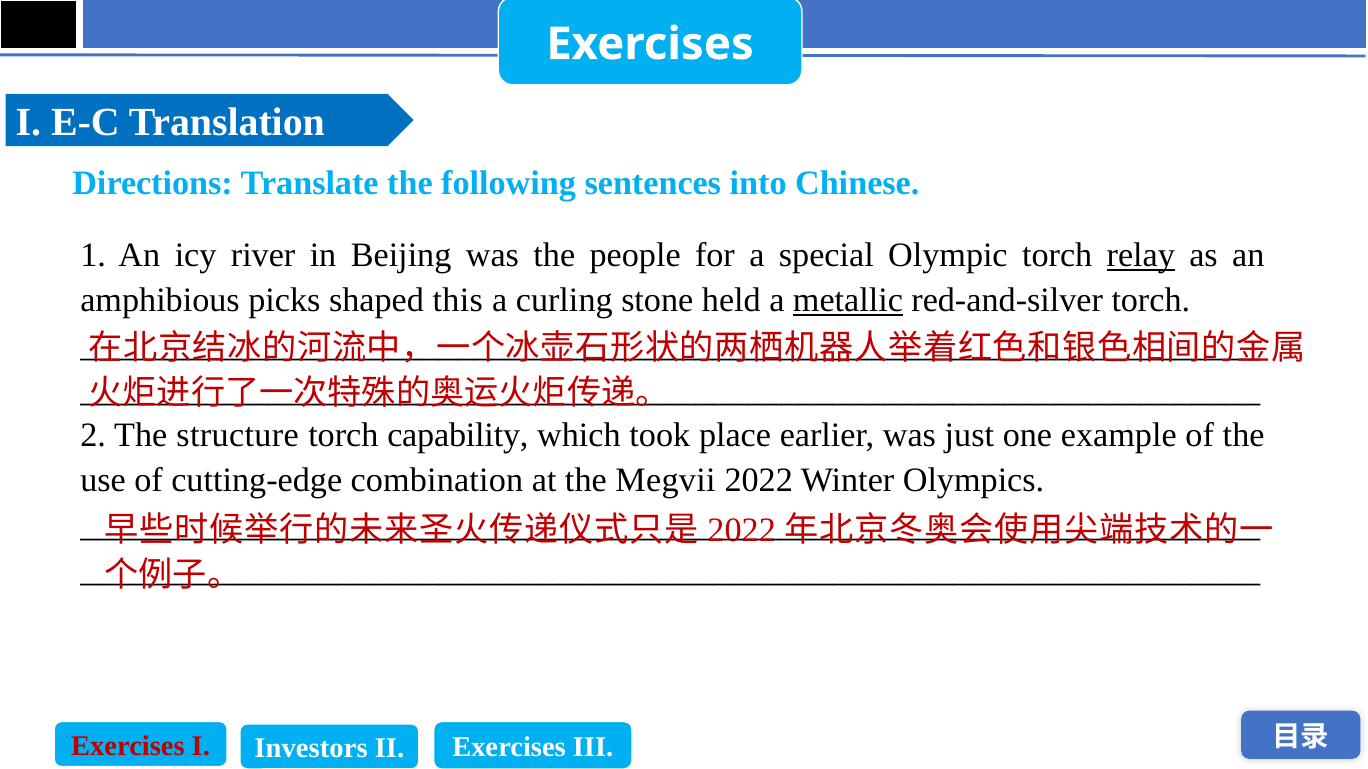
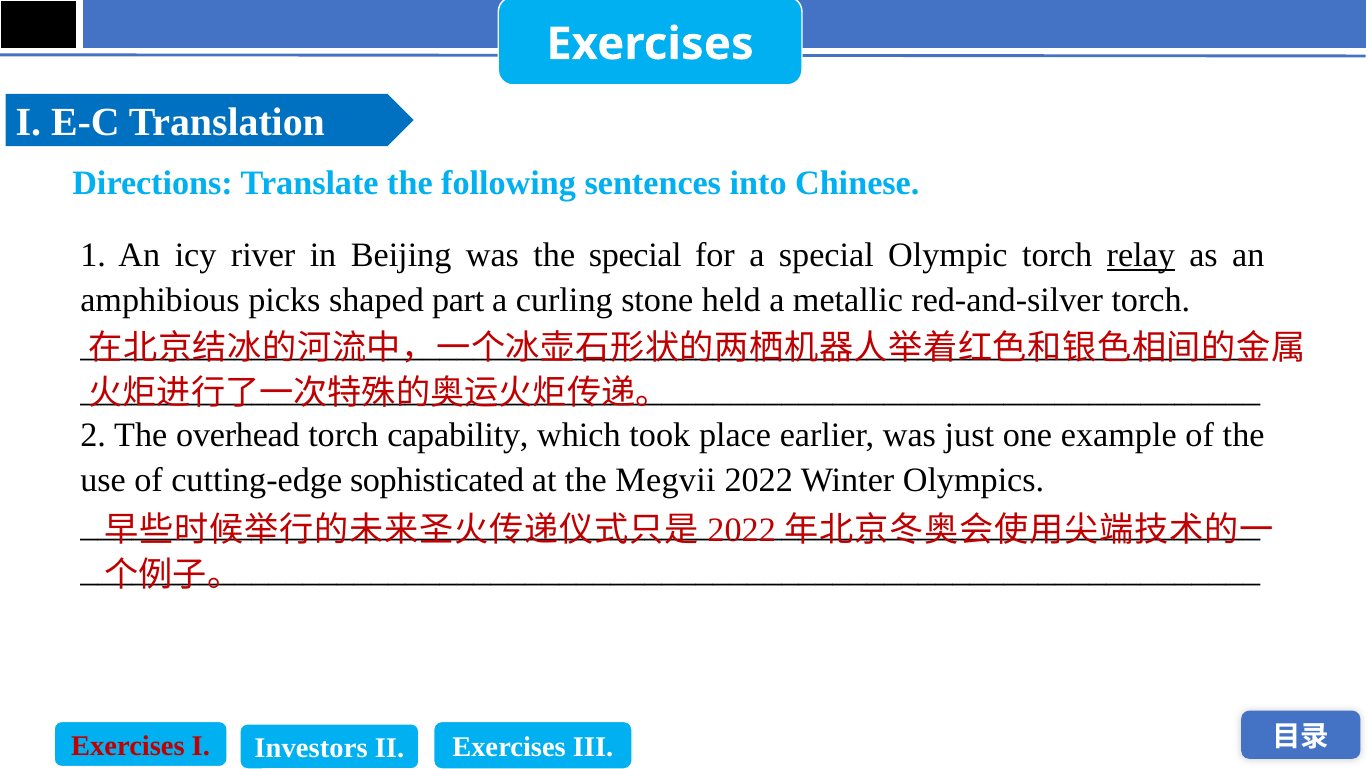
the people: people -> special
this: this -> part
metallic underline: present -> none
structure: structure -> overhead
combination: combination -> sophisticated
